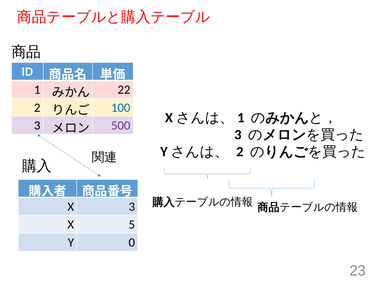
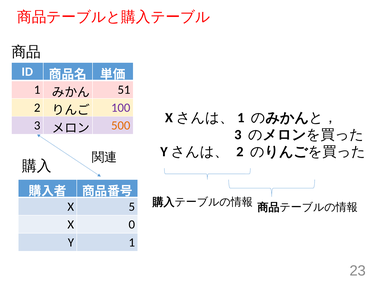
22: 22 -> 51
100 colour: blue -> purple
500 colour: purple -> orange
X 3: 3 -> 5
5: 5 -> 0
Y 0: 0 -> 1
